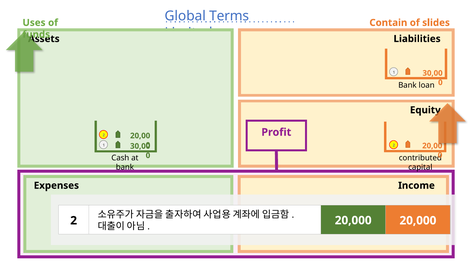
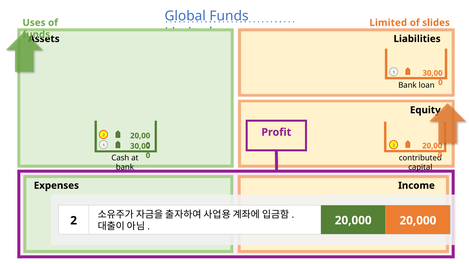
Global Terms: Terms -> Funds
Contain at (388, 23): Contain -> Limited
